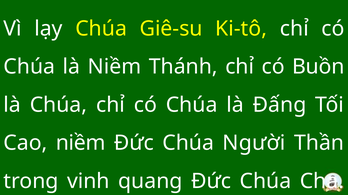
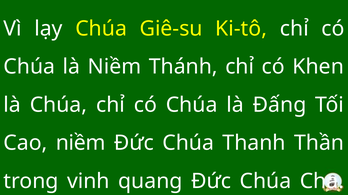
Buồn: Buồn -> Khen
Người: Người -> Thanh
